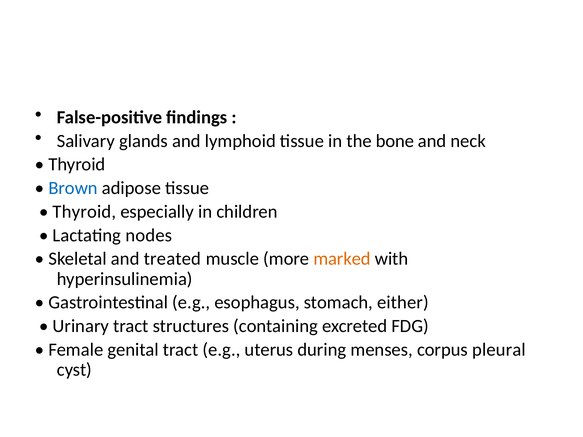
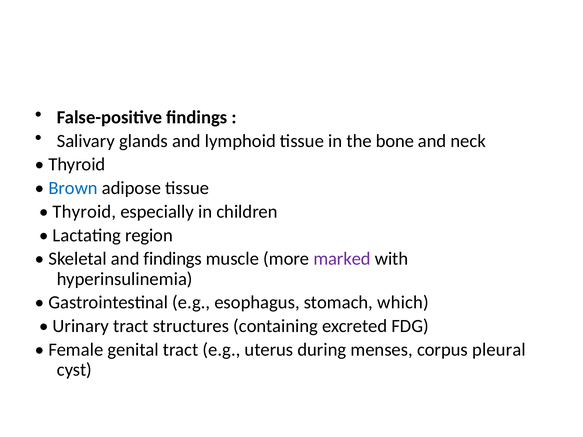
nodes: nodes -> region
and treated: treated -> findings
marked colour: orange -> purple
either: either -> which
